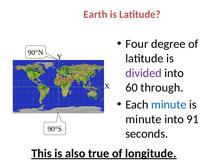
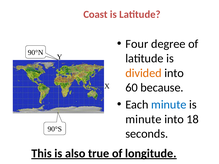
Earth: Earth -> Coast
divided colour: purple -> orange
through: through -> because
91: 91 -> 18
